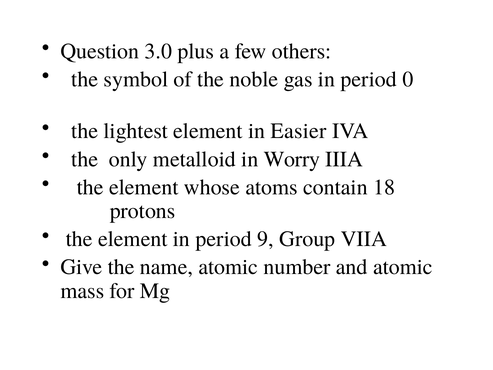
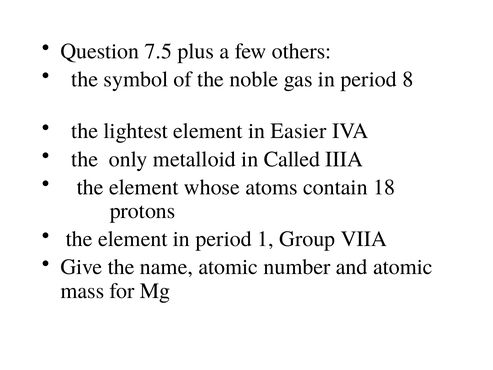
3.0: 3.0 -> 7.5
0: 0 -> 8
Worry: Worry -> Called
9: 9 -> 1
